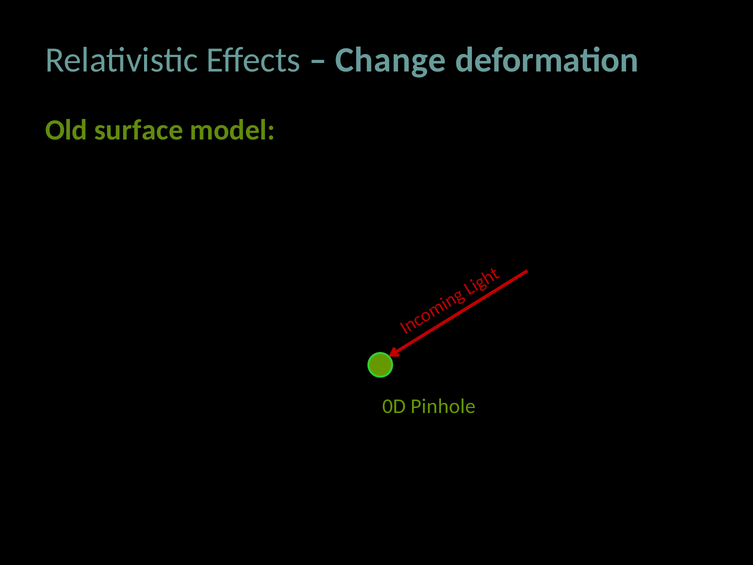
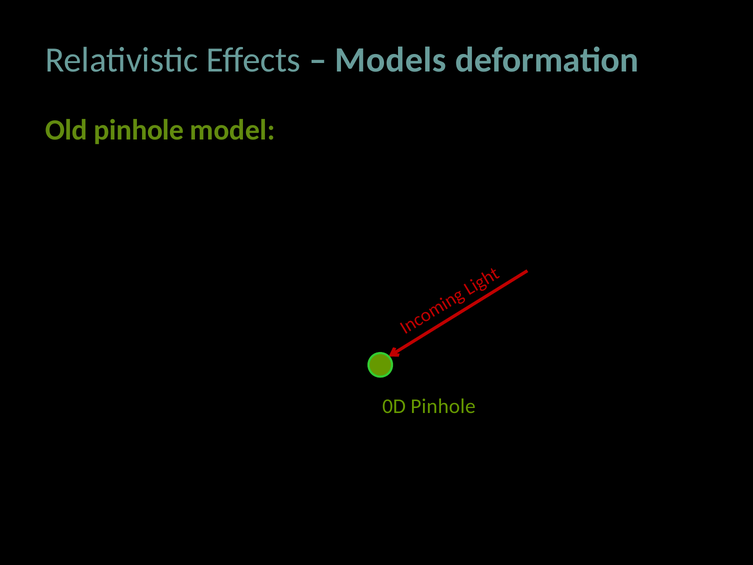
Change: Change -> Models
Old surface: surface -> pinhole
